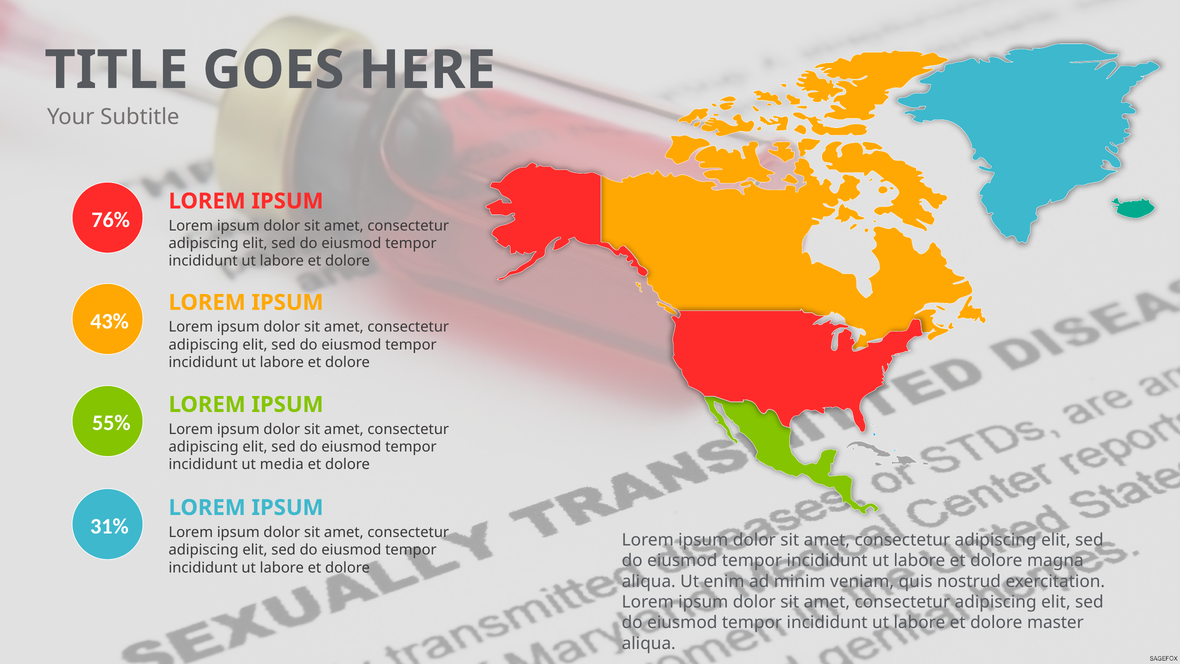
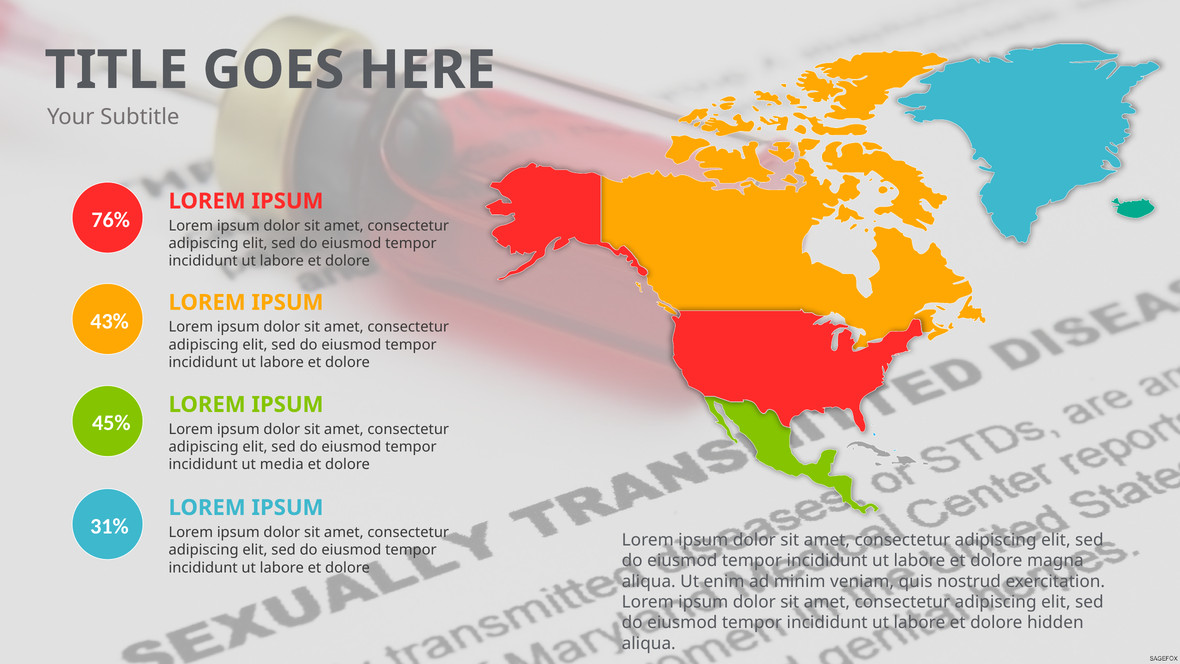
55%: 55% -> 45%
master: master -> hidden
